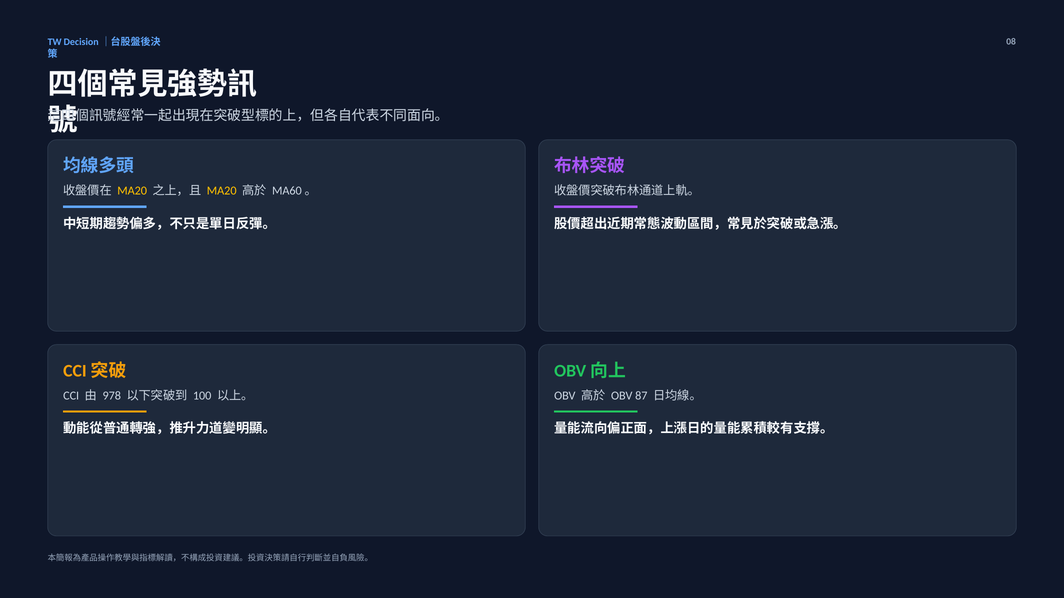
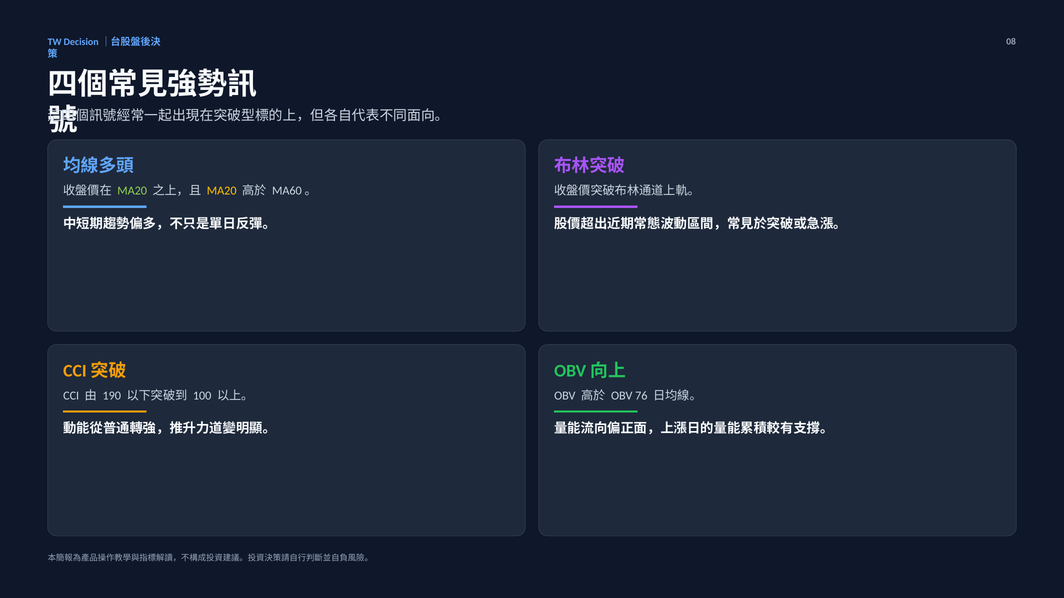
MA20 at (132, 191) colour: yellow -> light green
978: 978 -> 190
87: 87 -> 76
